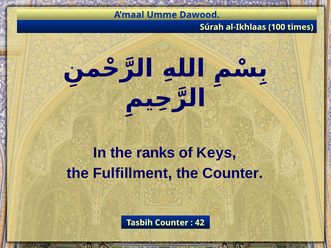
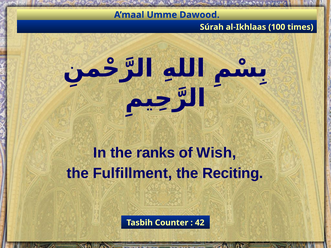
Keys: Keys -> Wish
the Counter: Counter -> Reciting
